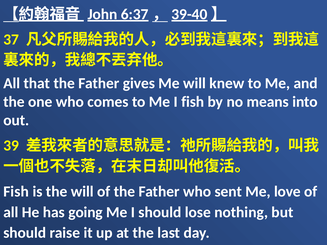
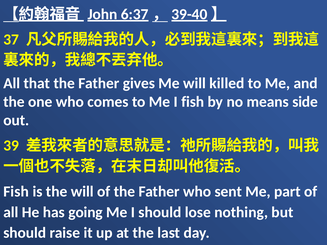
knew: knew -> killed
into: into -> side
love: love -> part
